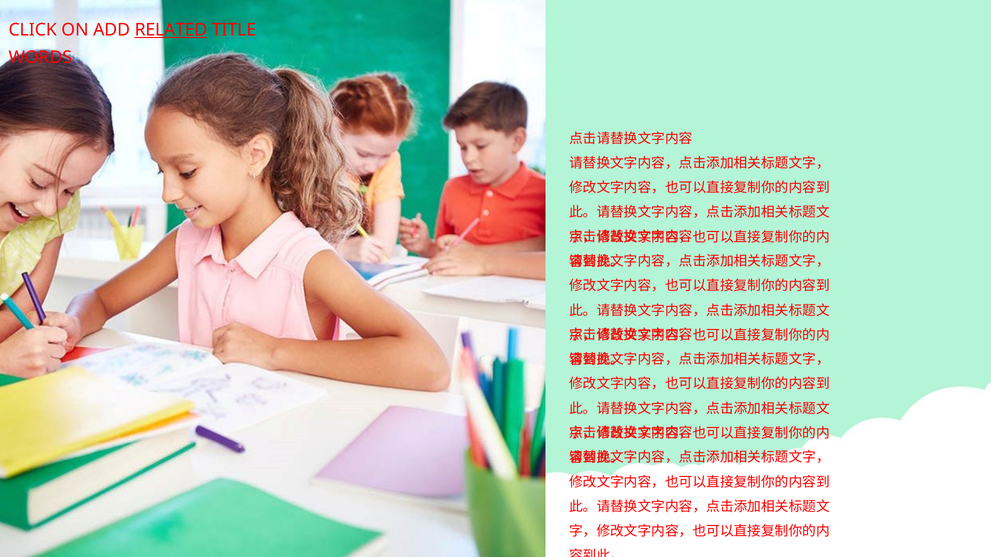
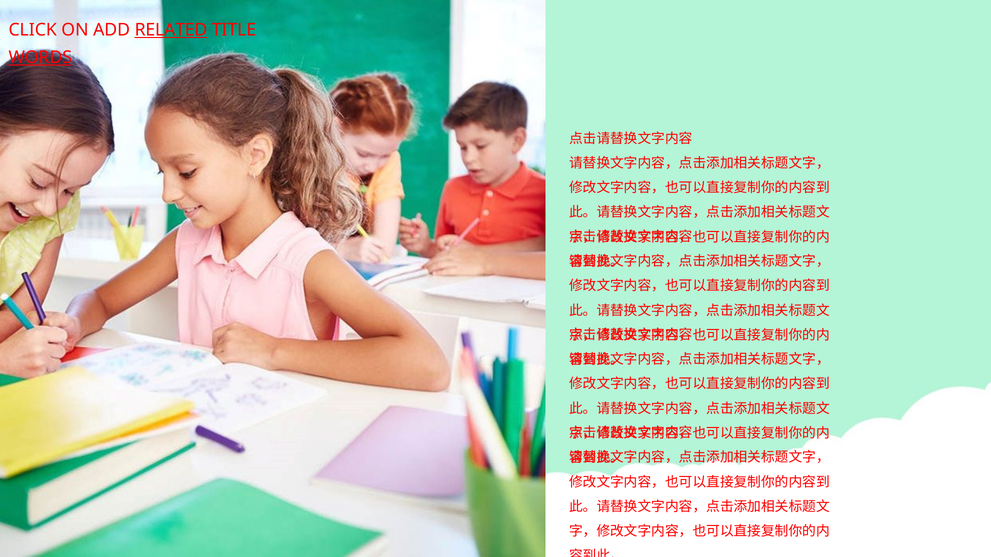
WORDS underline: none -> present
